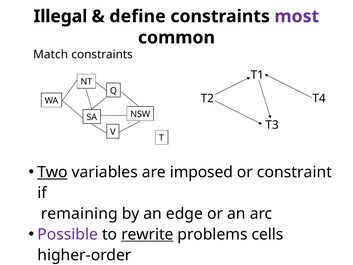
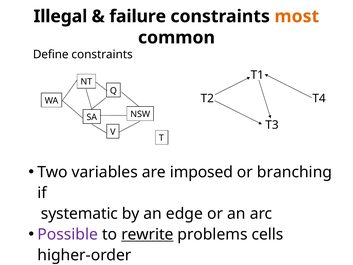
define: define -> failure
most colour: purple -> orange
Match: Match -> Define
Two underline: present -> none
constraint: constraint -> branching
remaining: remaining -> systematic
